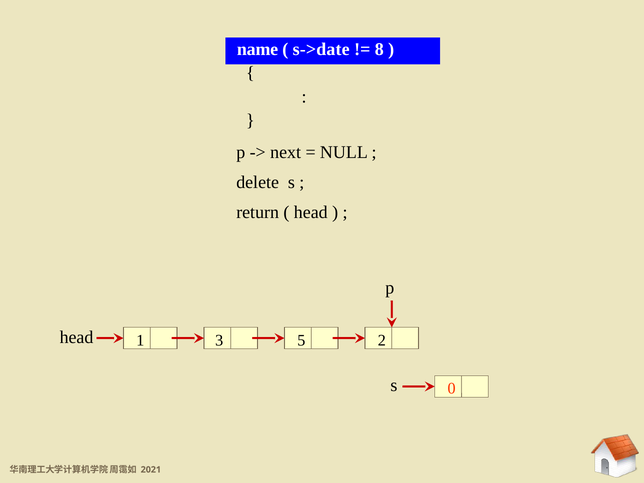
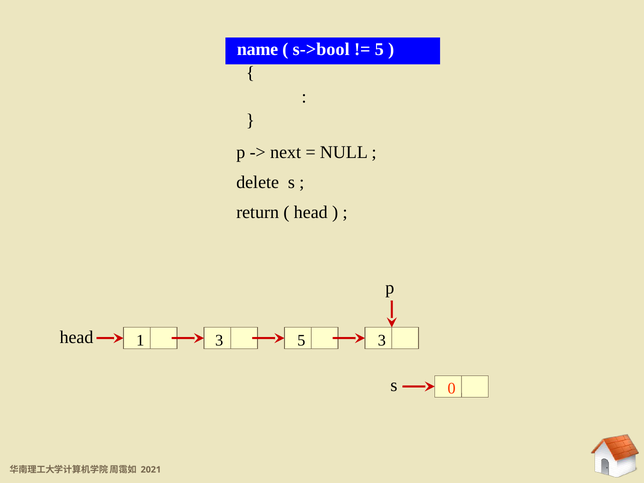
s->date: s->date -> s->bool
8 at (379, 49): 8 -> 5
5 2: 2 -> 3
